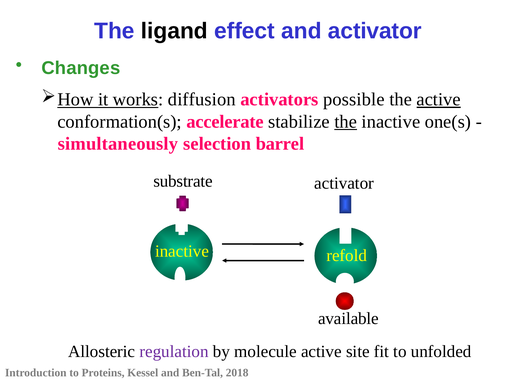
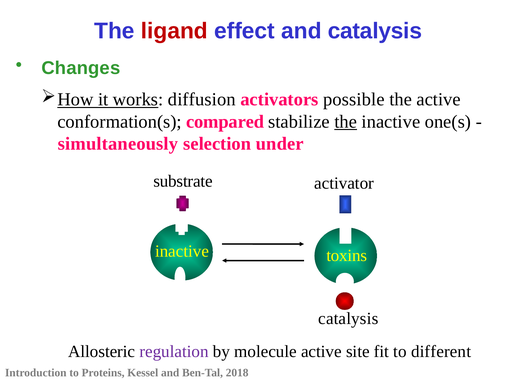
ligand colour: black -> red
and activator: activator -> catalysis
active at (439, 99) underline: present -> none
accelerate: accelerate -> compared
barrel: barrel -> under
refold: refold -> toxins
available at (348, 319): available -> catalysis
unfolded: unfolded -> different
